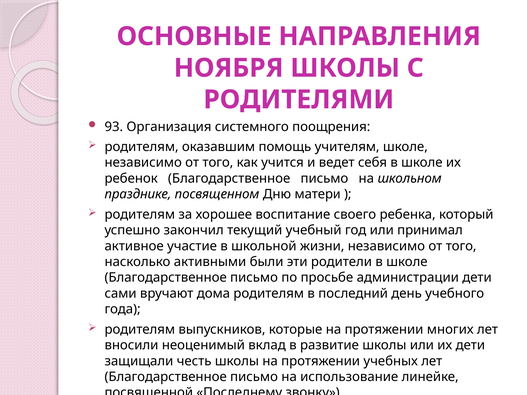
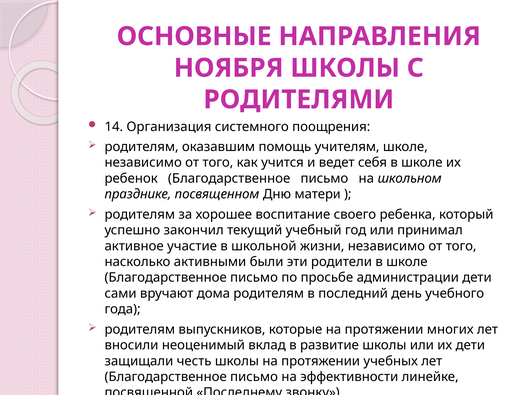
93: 93 -> 14
использование: использование -> эффективности
